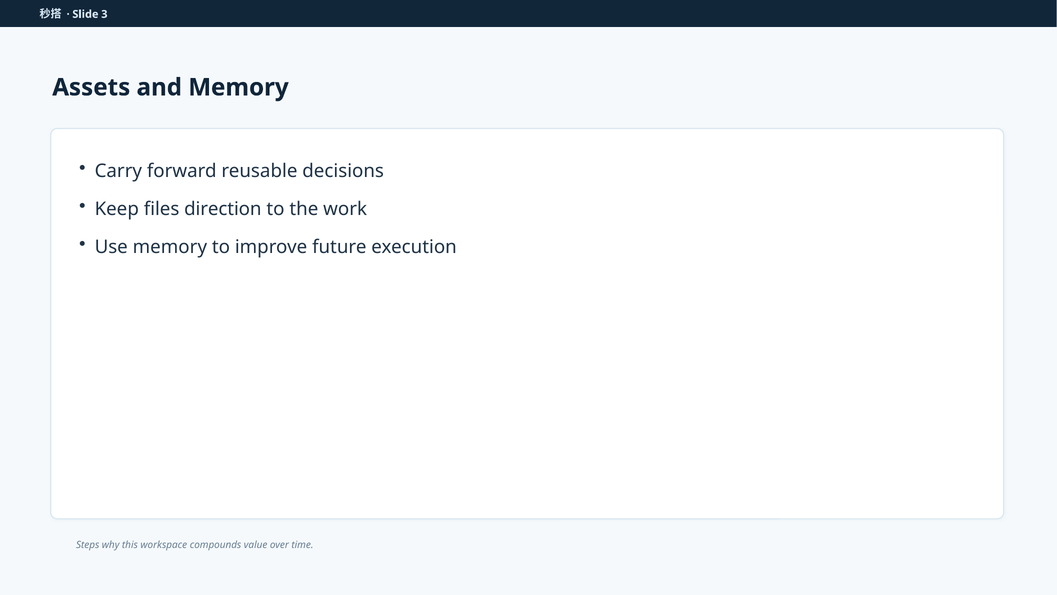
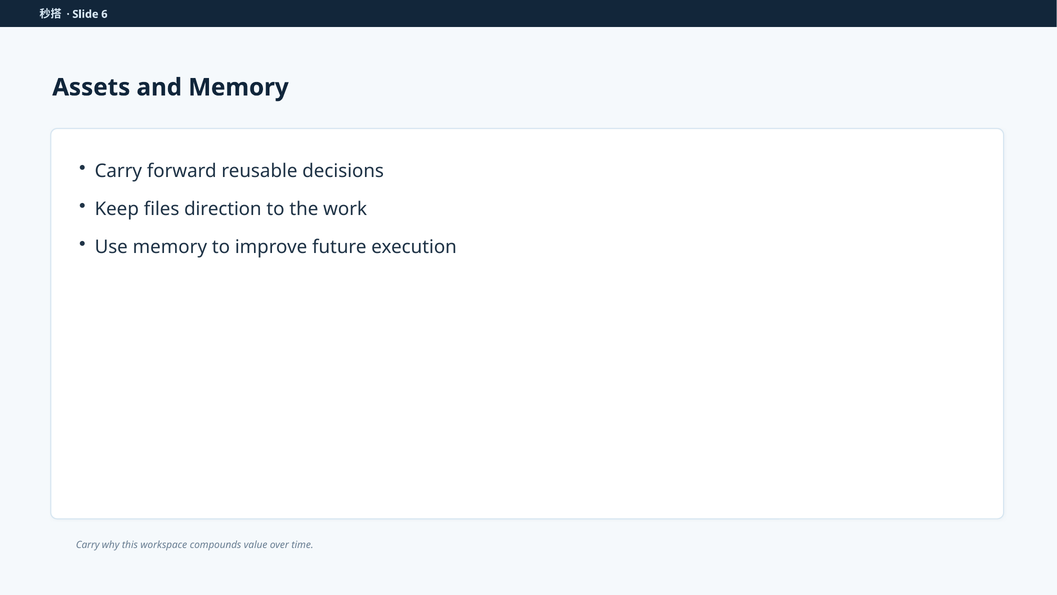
3: 3 -> 6
Steps at (88, 544): Steps -> Carry
